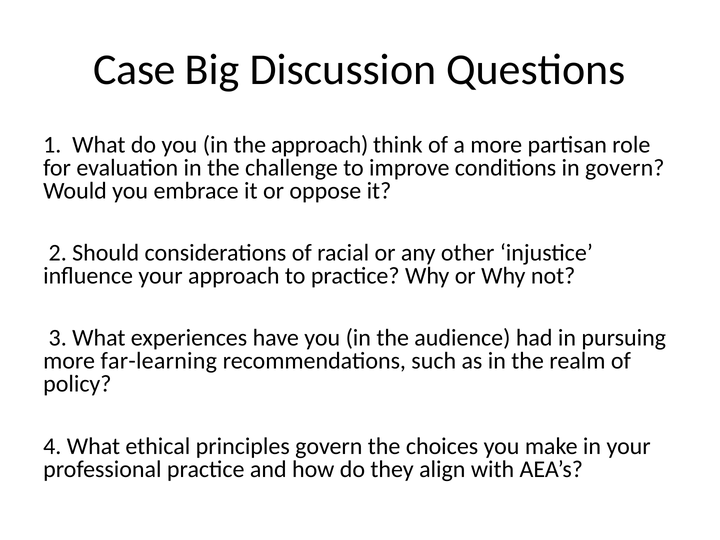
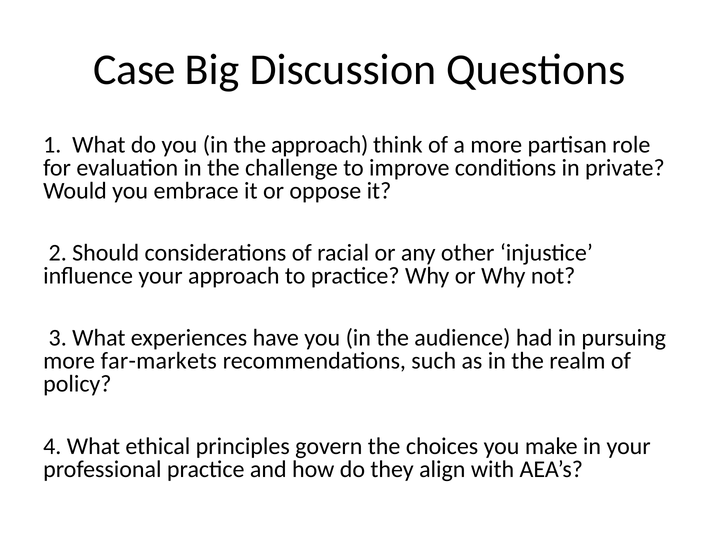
in govern: govern -> private
far-learning: far-learning -> far-markets
